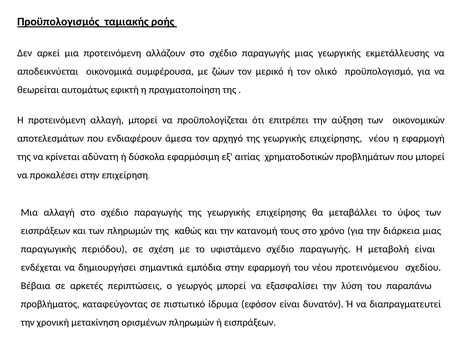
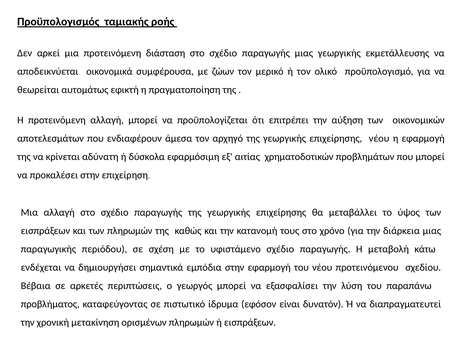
αλλάζουν: αλλάζουν -> διάσταση
μεταβολή είναι: είναι -> κάτω
